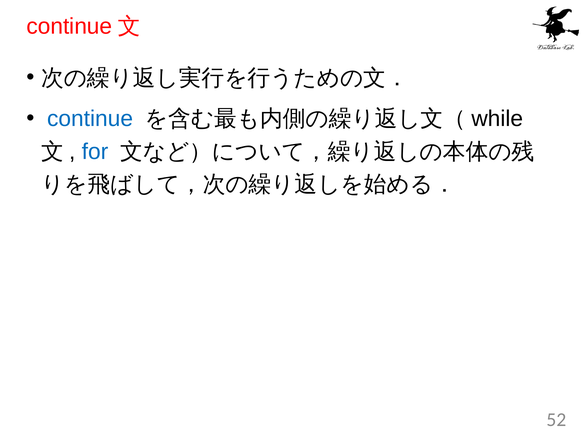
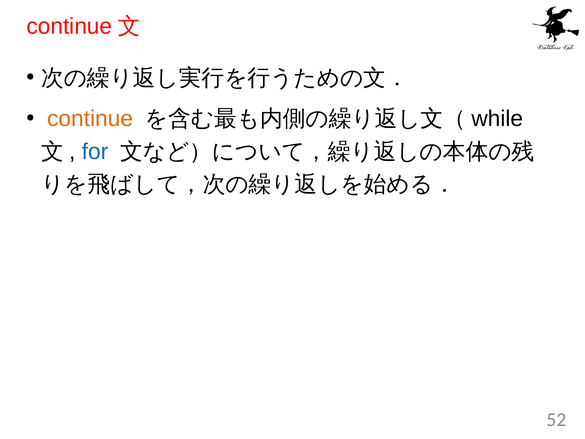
continue at (90, 119) colour: blue -> orange
